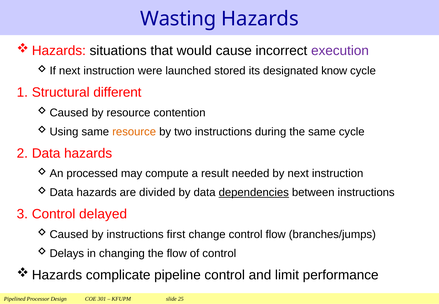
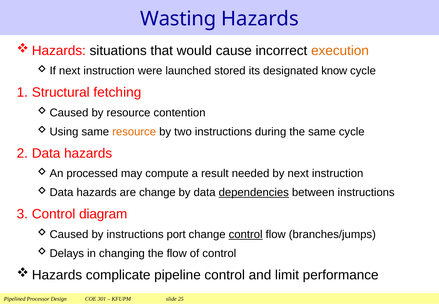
execution colour: purple -> orange
different: different -> fetching
are divided: divided -> change
delayed: delayed -> diagram
first: first -> port
control at (246, 234) underline: none -> present
